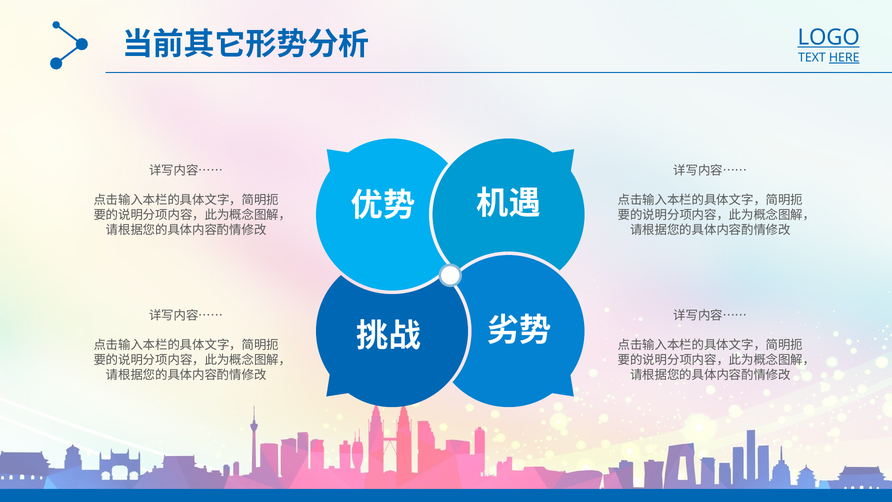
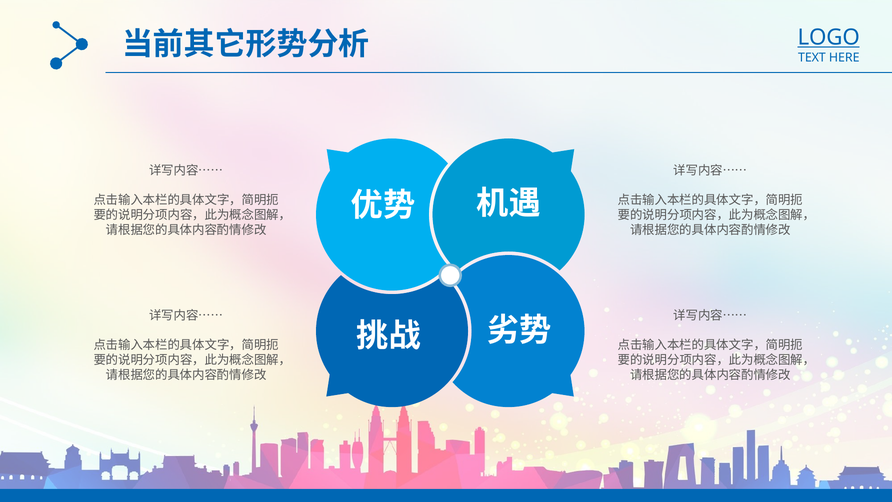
HERE underline: present -> none
